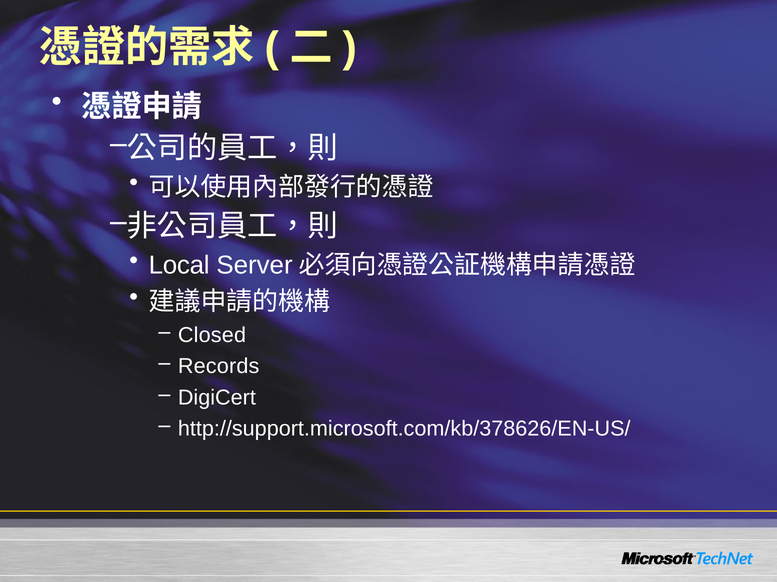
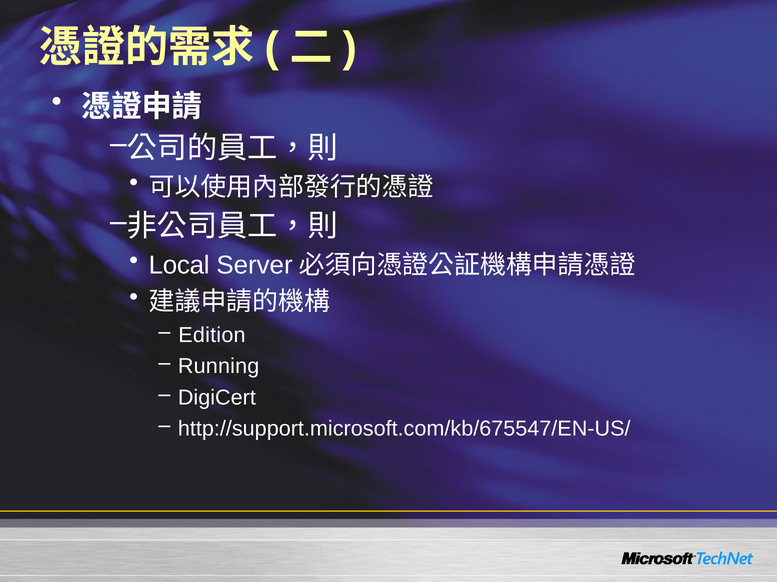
Closed: Closed -> Edition
Records: Records -> Running
http://support.microsoft.com/kb/378626/EN-US/: http://support.microsoft.com/kb/378626/EN-US/ -> http://support.microsoft.com/kb/675547/EN-US/
